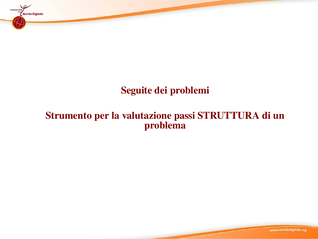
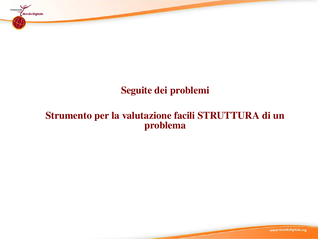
passi: passi -> facili
